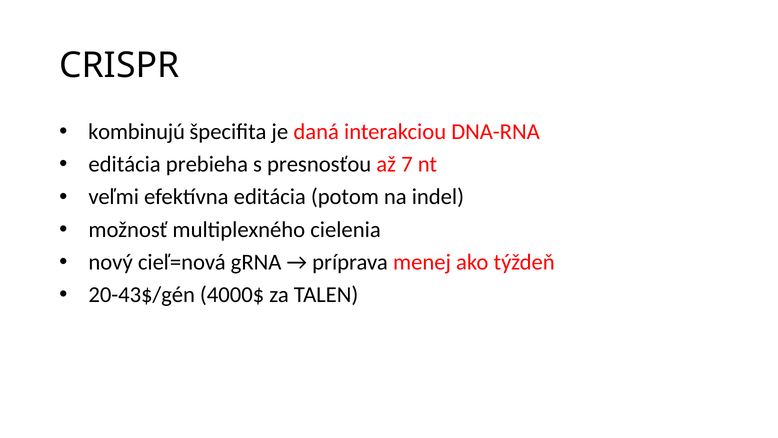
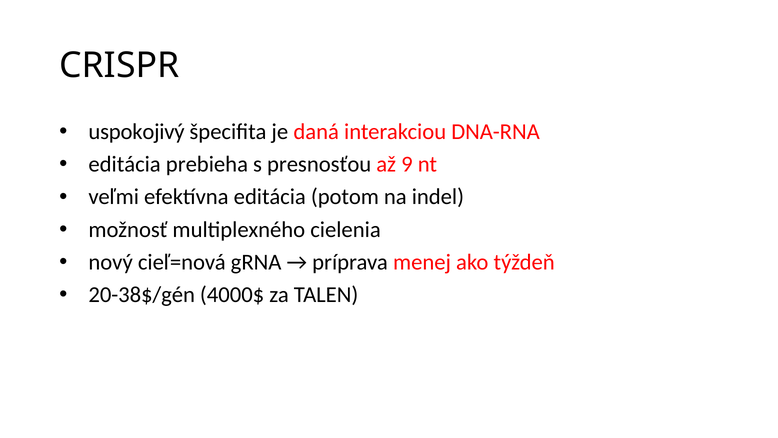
kombinujú: kombinujú -> uspokojivý
7: 7 -> 9
20-43$/gén: 20-43$/gén -> 20-38$/gén
